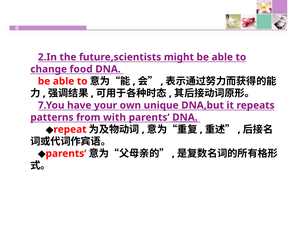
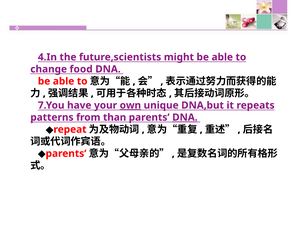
2.In: 2.In -> 4.In
own underline: none -> present
with: with -> than
